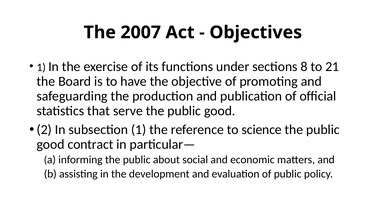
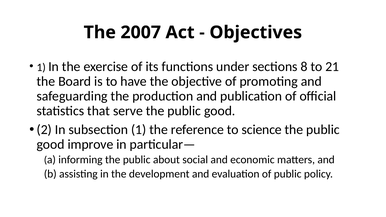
contract: contract -> improve
